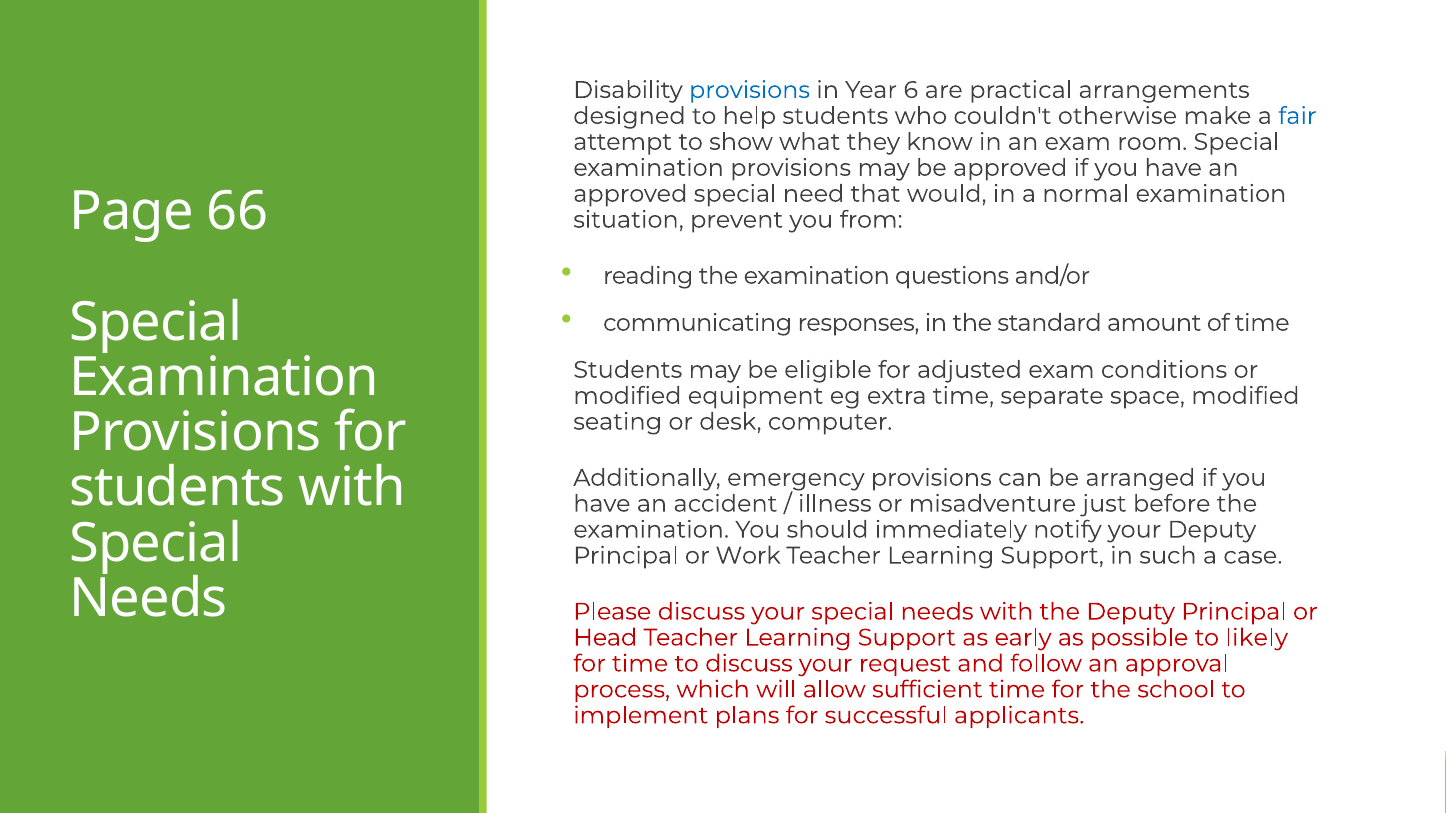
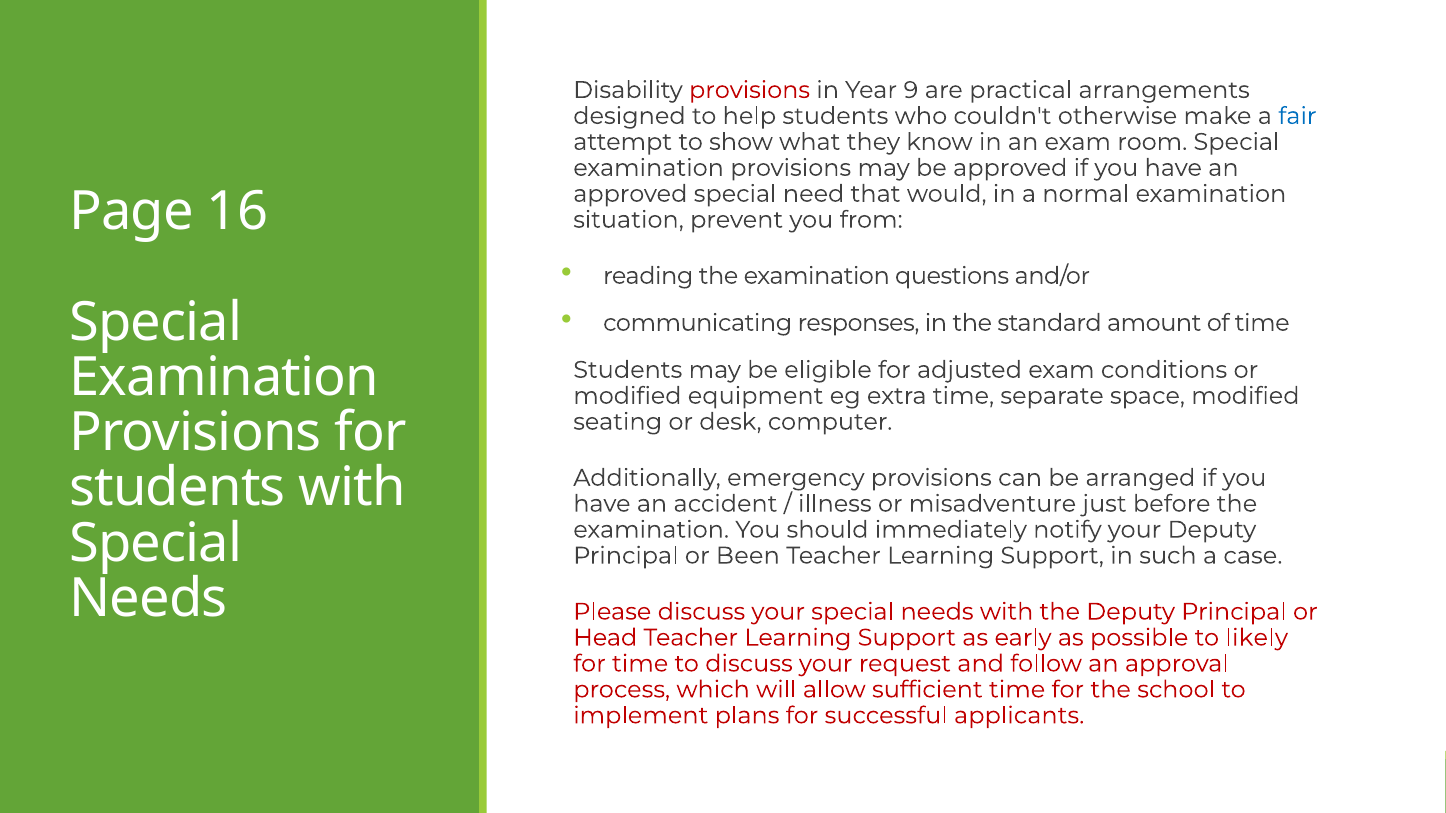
provisions at (750, 90) colour: blue -> red
6: 6 -> 9
66: 66 -> 16
Work: Work -> Been
